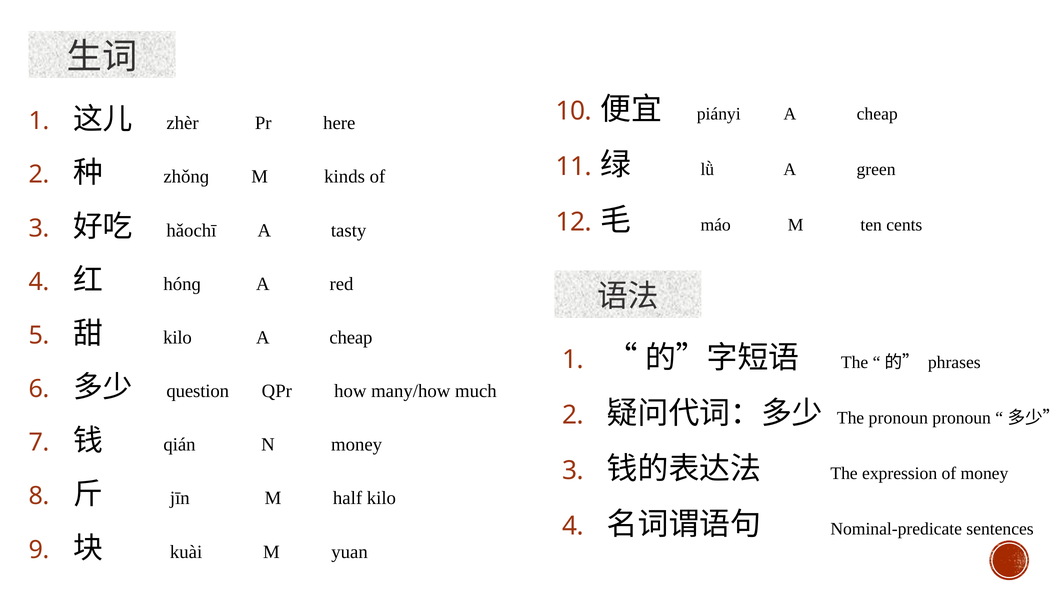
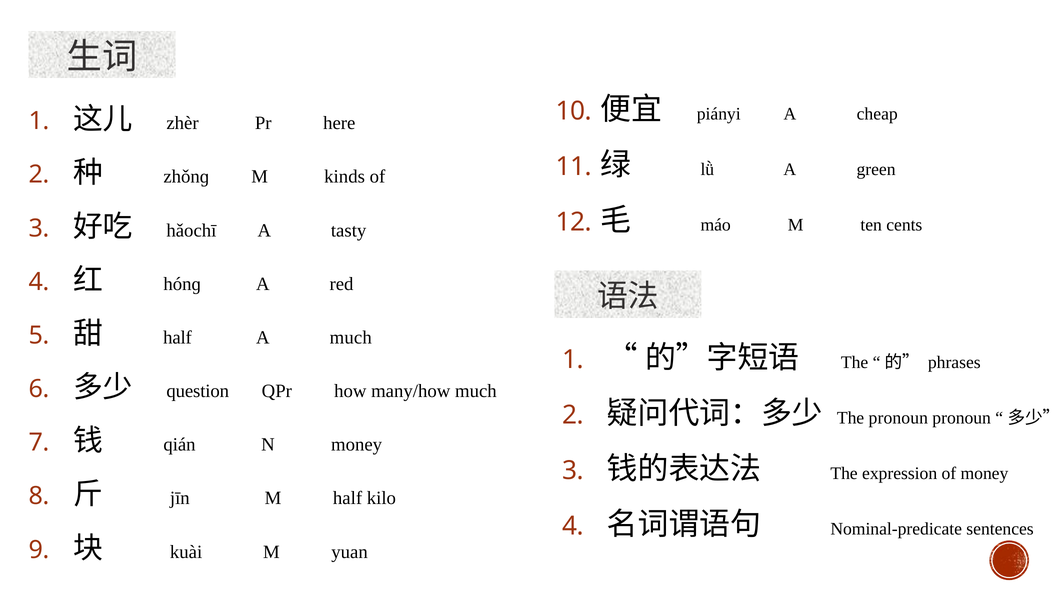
kilo at (177, 338): kilo -> half
cheap at (351, 338): cheap -> much
